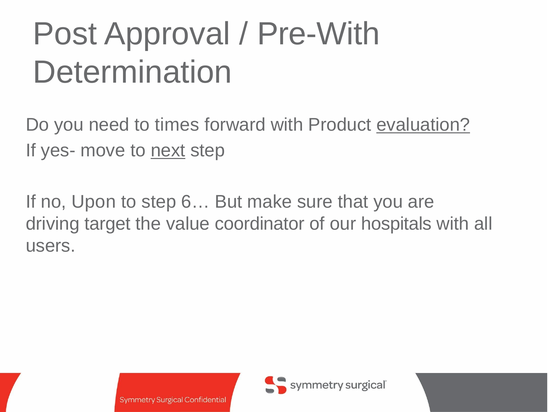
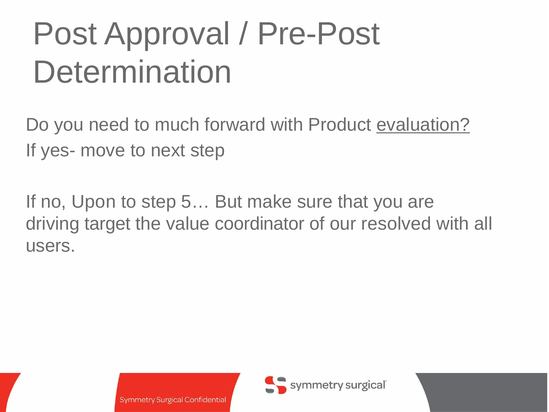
Pre-With: Pre-With -> Pre-Post
times: times -> much
next underline: present -> none
6…: 6… -> 5…
hospitals: hospitals -> resolved
